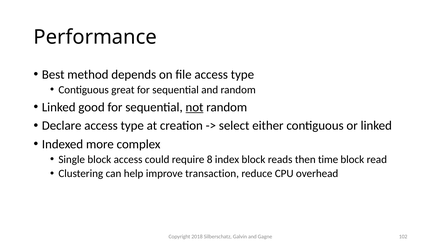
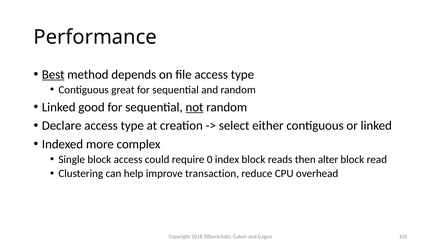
Best underline: none -> present
8: 8 -> 0
time: time -> alter
